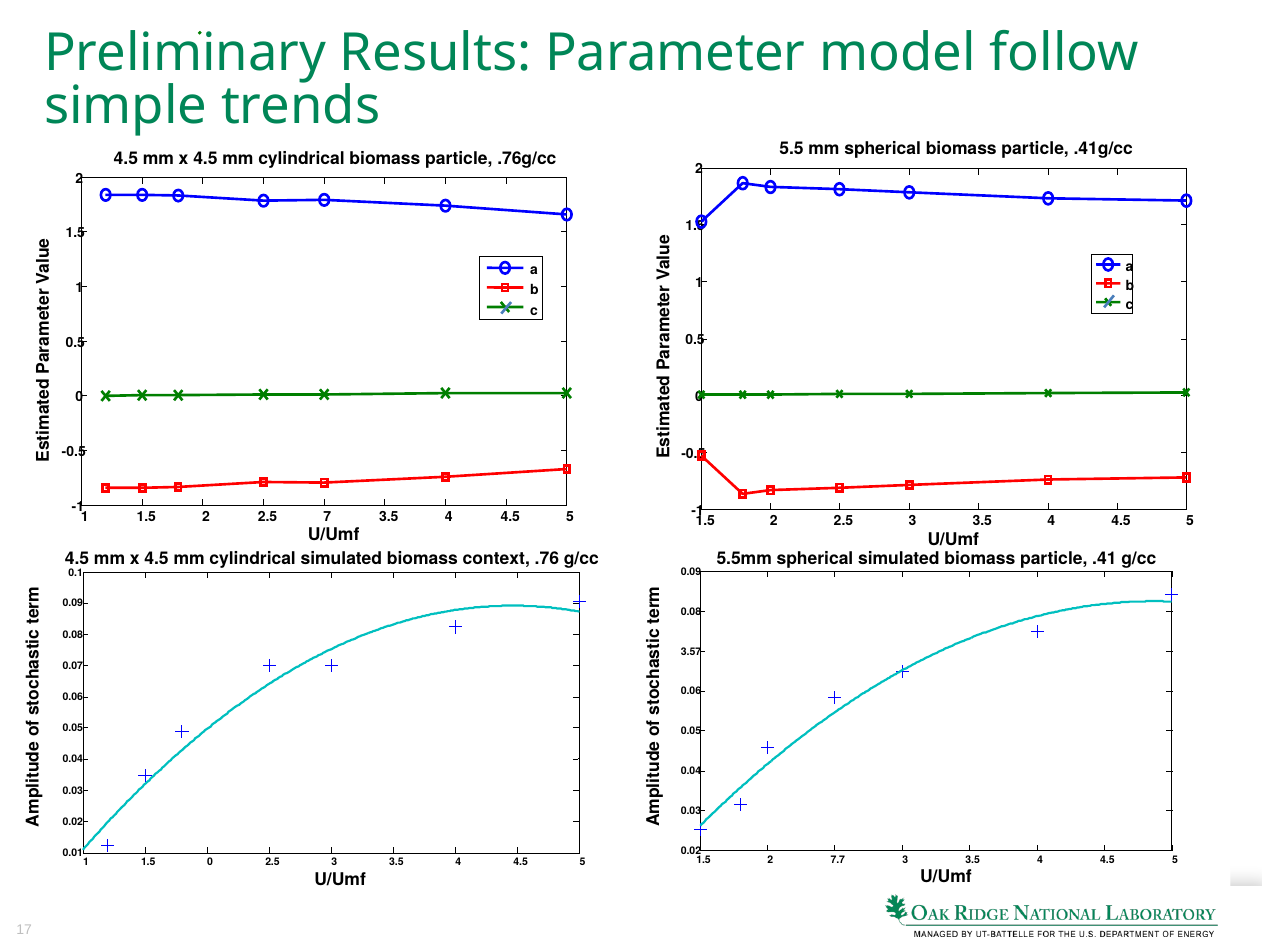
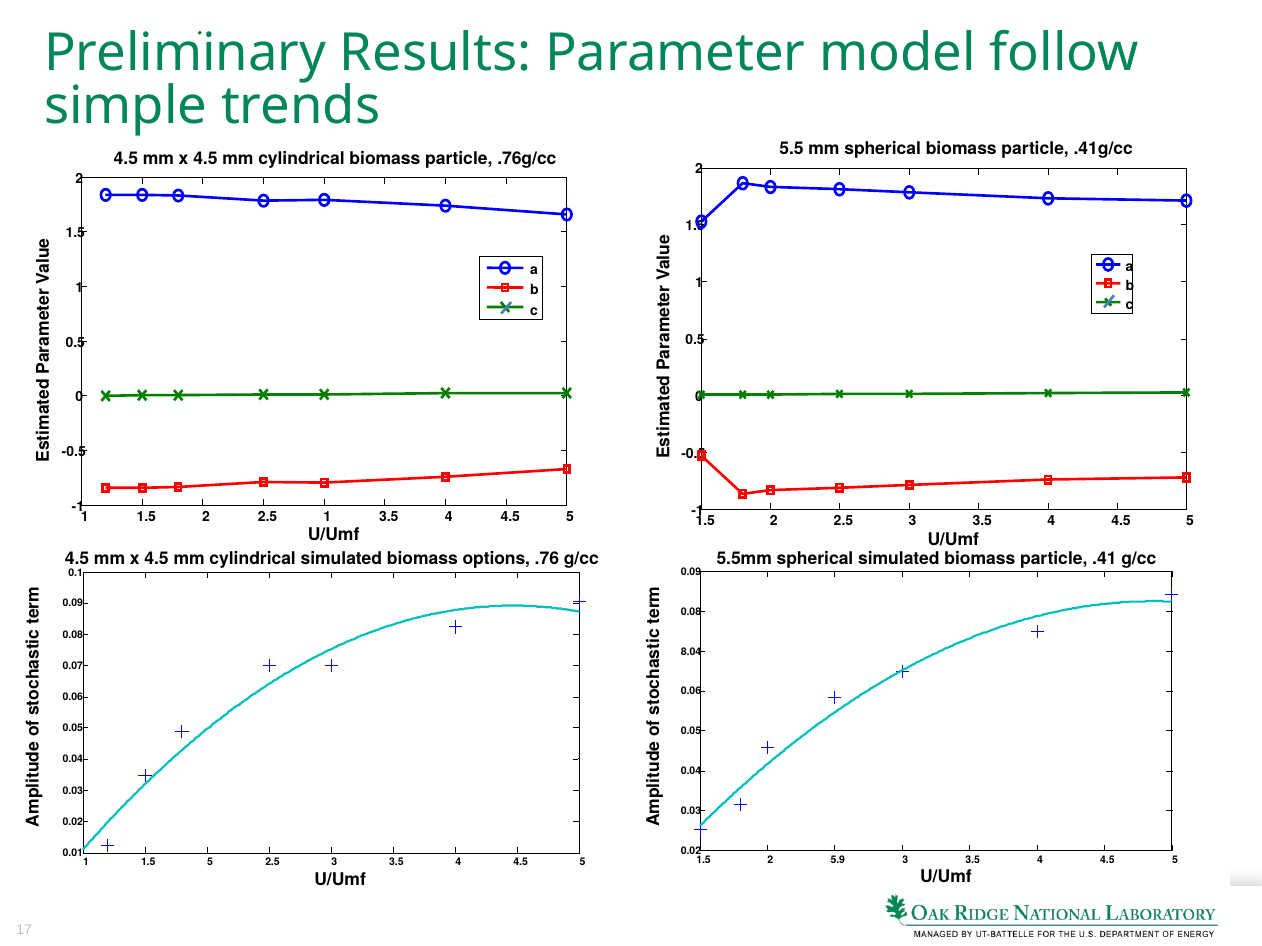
2.5 7: 7 -> 1
context: context -> options
3.57: 3.57 -> 8.04
7.7: 7.7 -> 5.9
1.5 0: 0 -> 5
